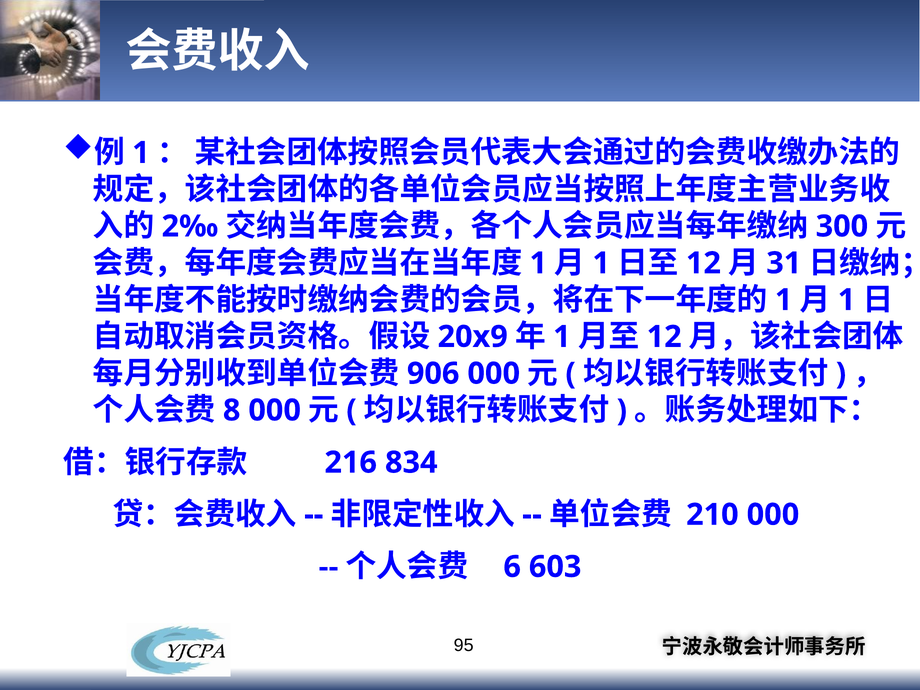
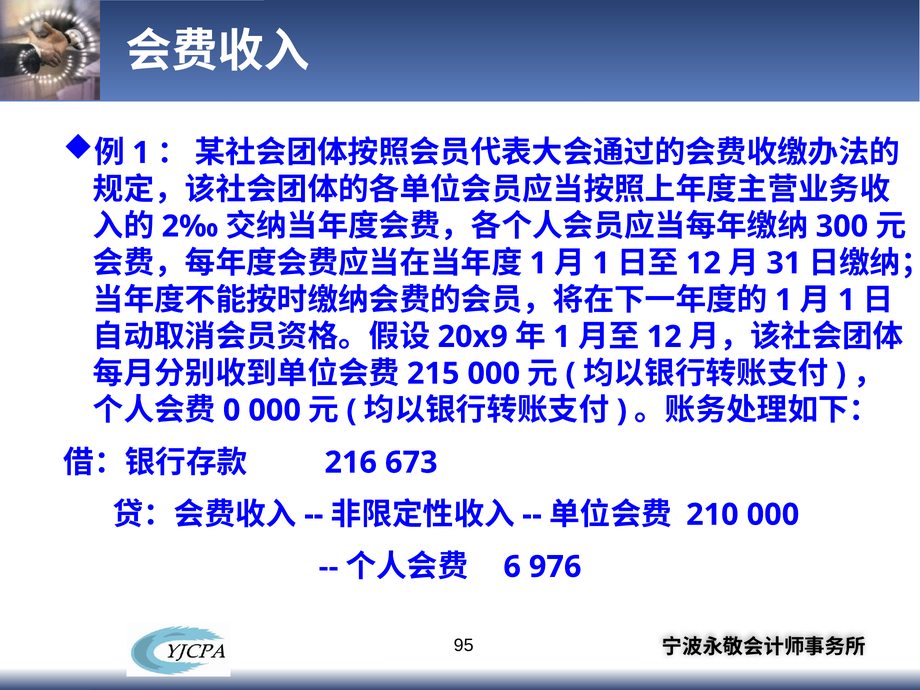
906: 906 -> 215
8: 8 -> 0
834: 834 -> 673
603: 603 -> 976
